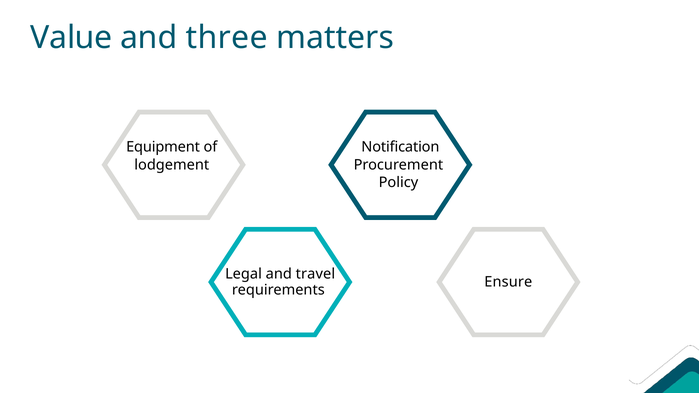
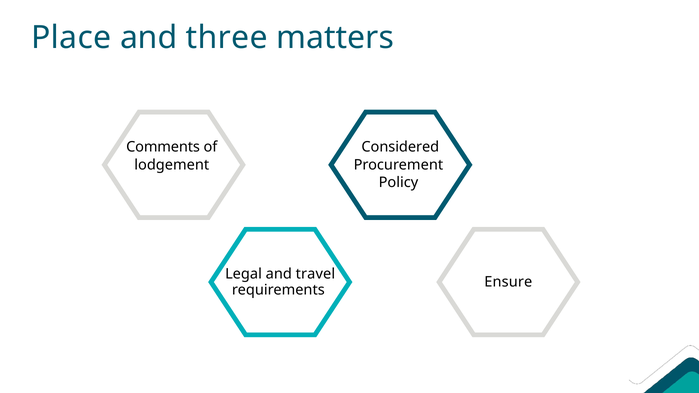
Value: Value -> Place
Equipment: Equipment -> Comments
Notification: Notification -> Considered
